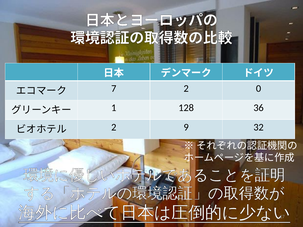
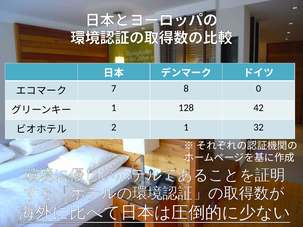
7 2: 2 -> 8
36: 36 -> 42
2 9: 9 -> 1
